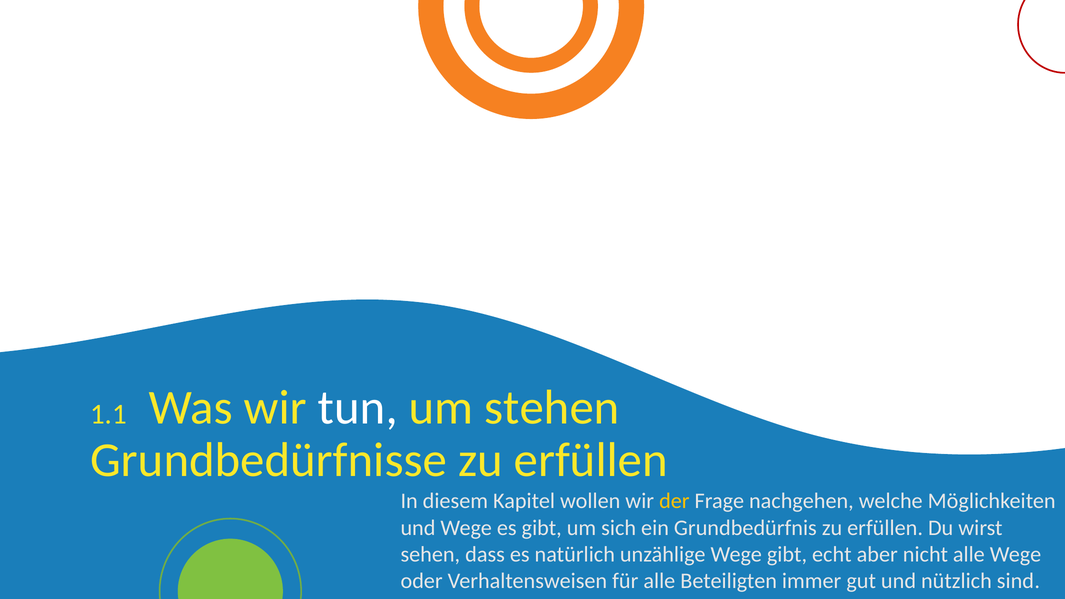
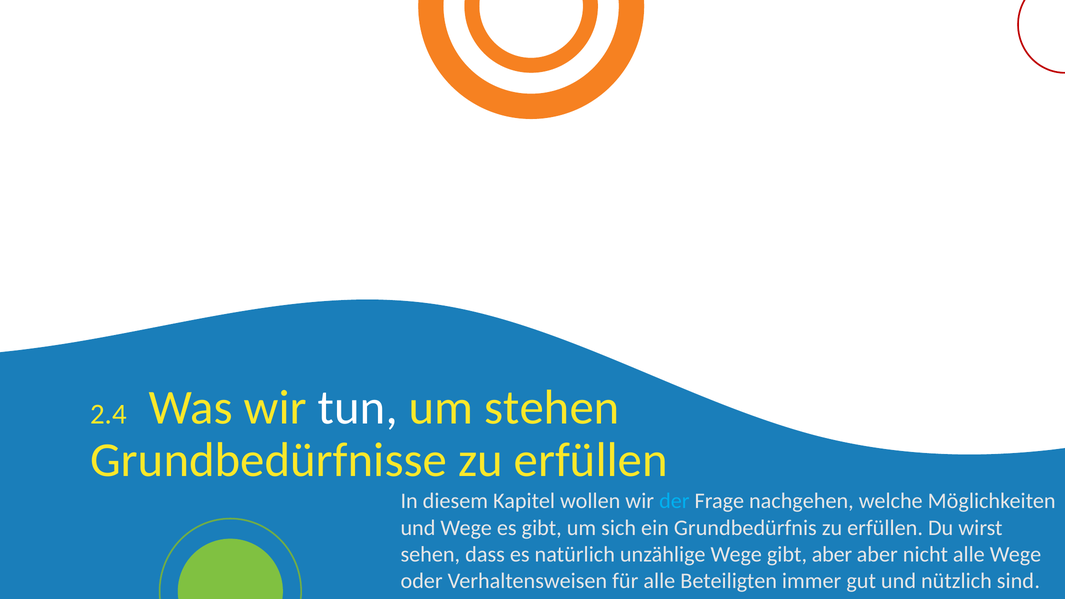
1.1: 1.1 -> 2.4
der colour: yellow -> light blue
gibt echt: echt -> aber
